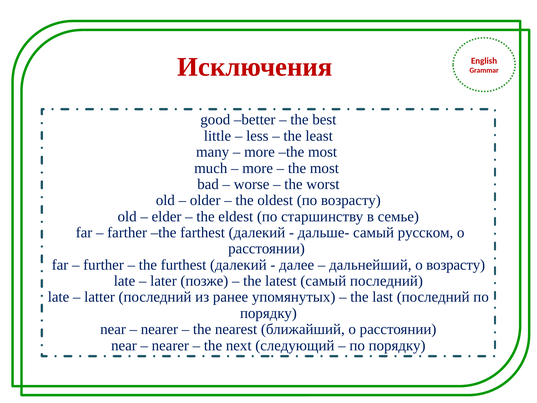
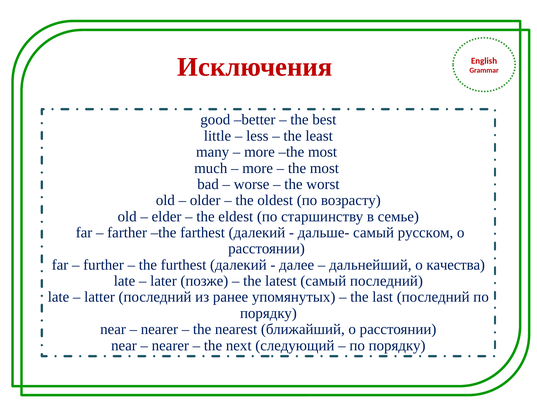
о возрасту: возрасту -> качества
